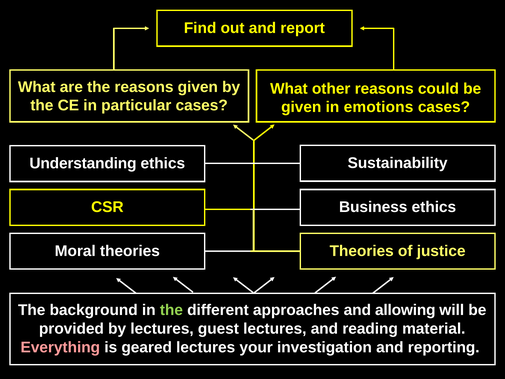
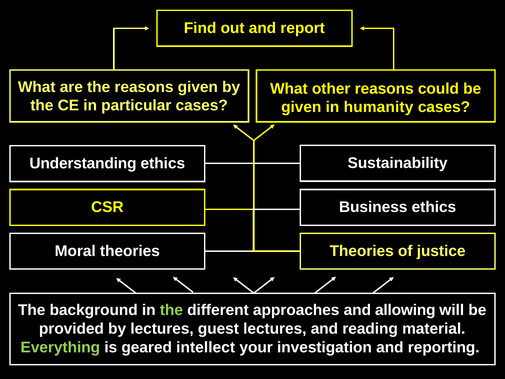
emotions: emotions -> humanity
Everything colour: pink -> light green
geared lectures: lectures -> intellect
